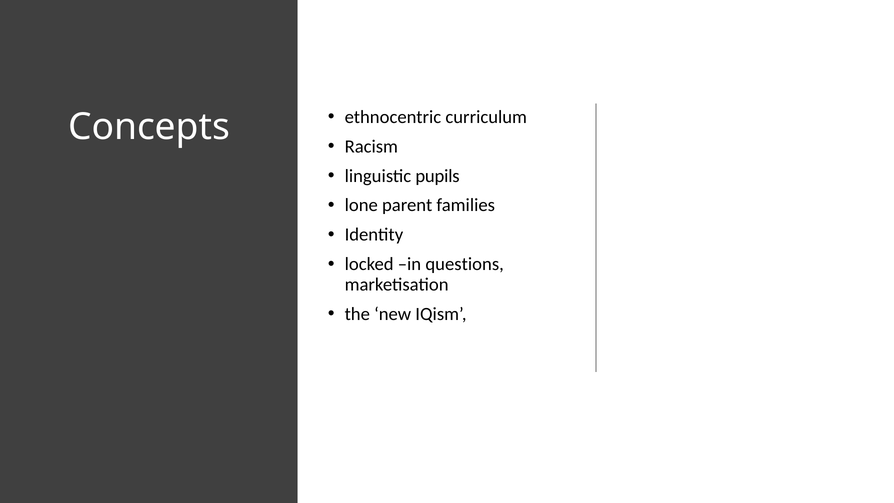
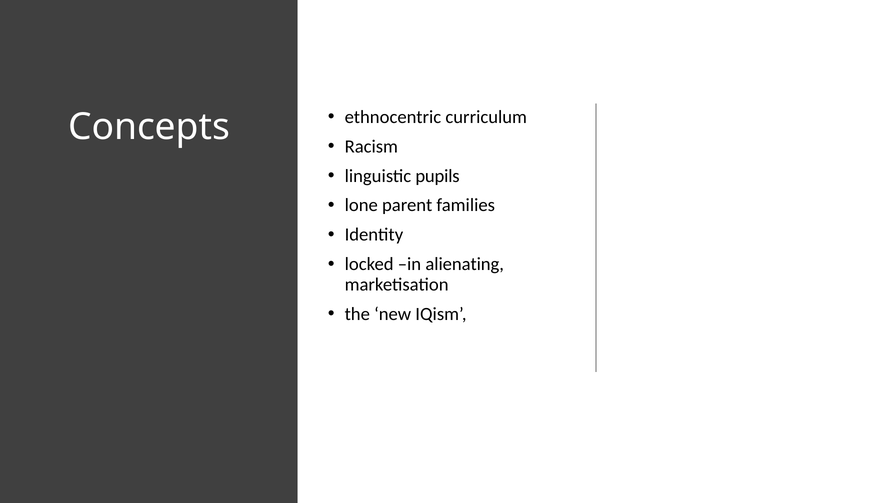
questions: questions -> alienating
